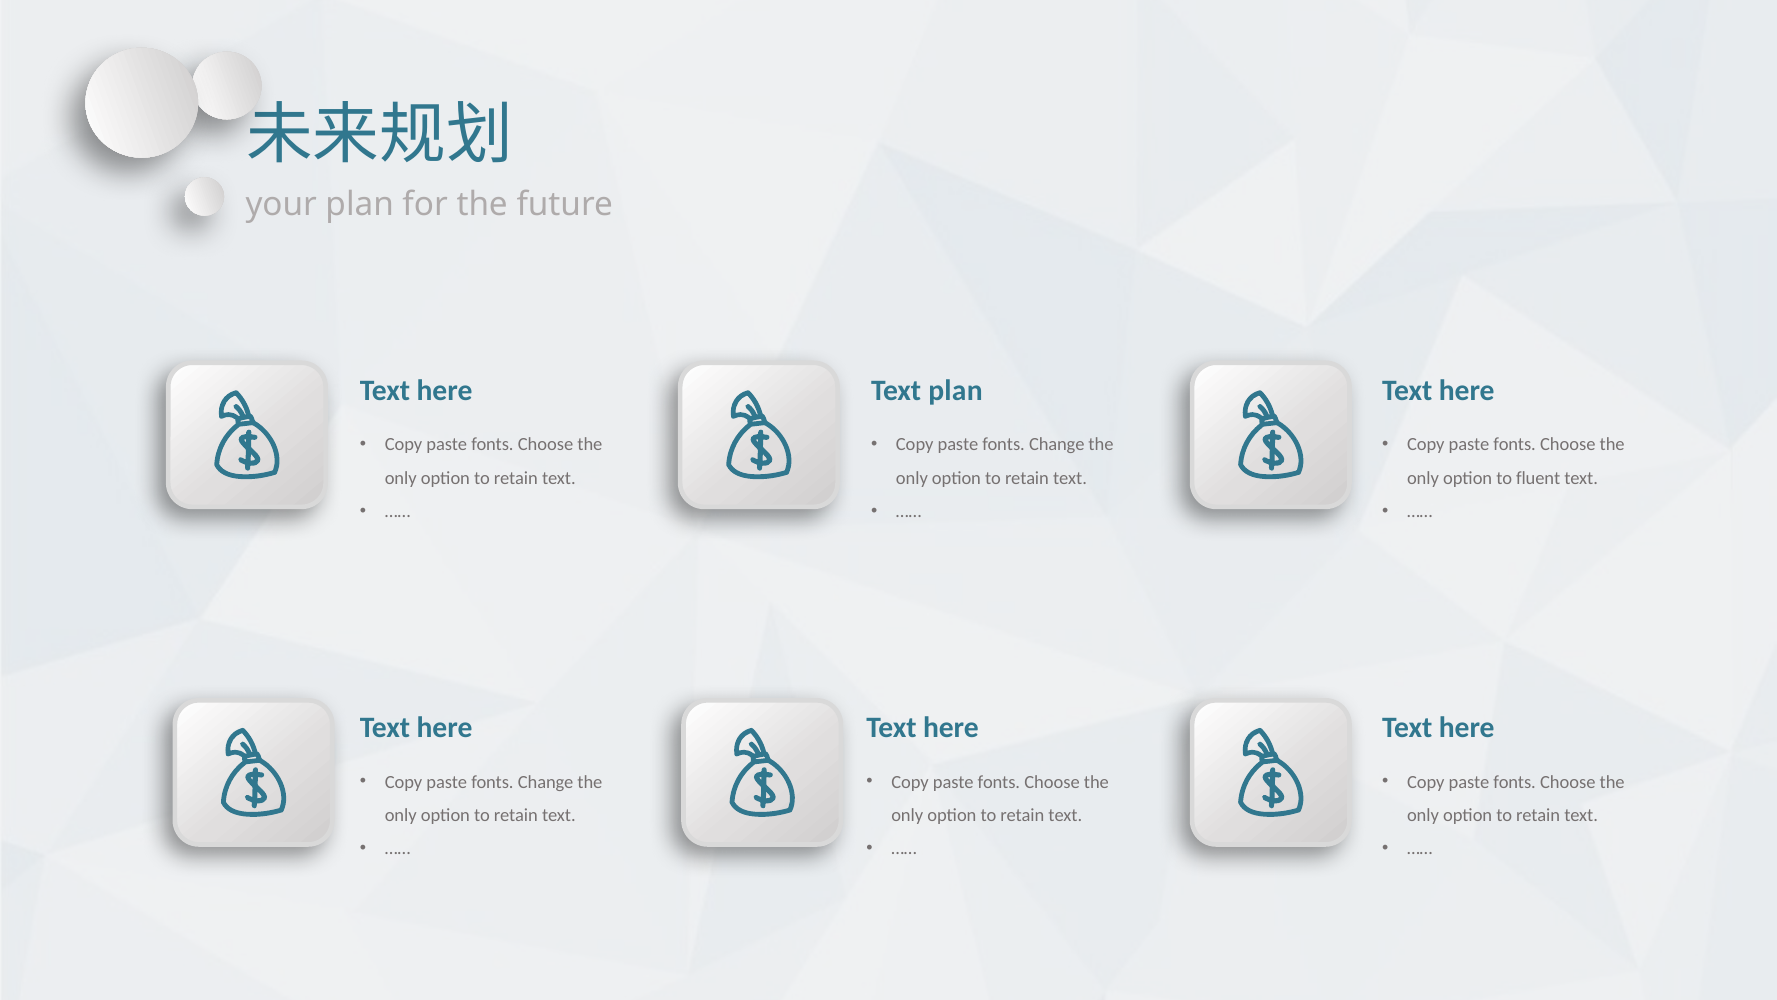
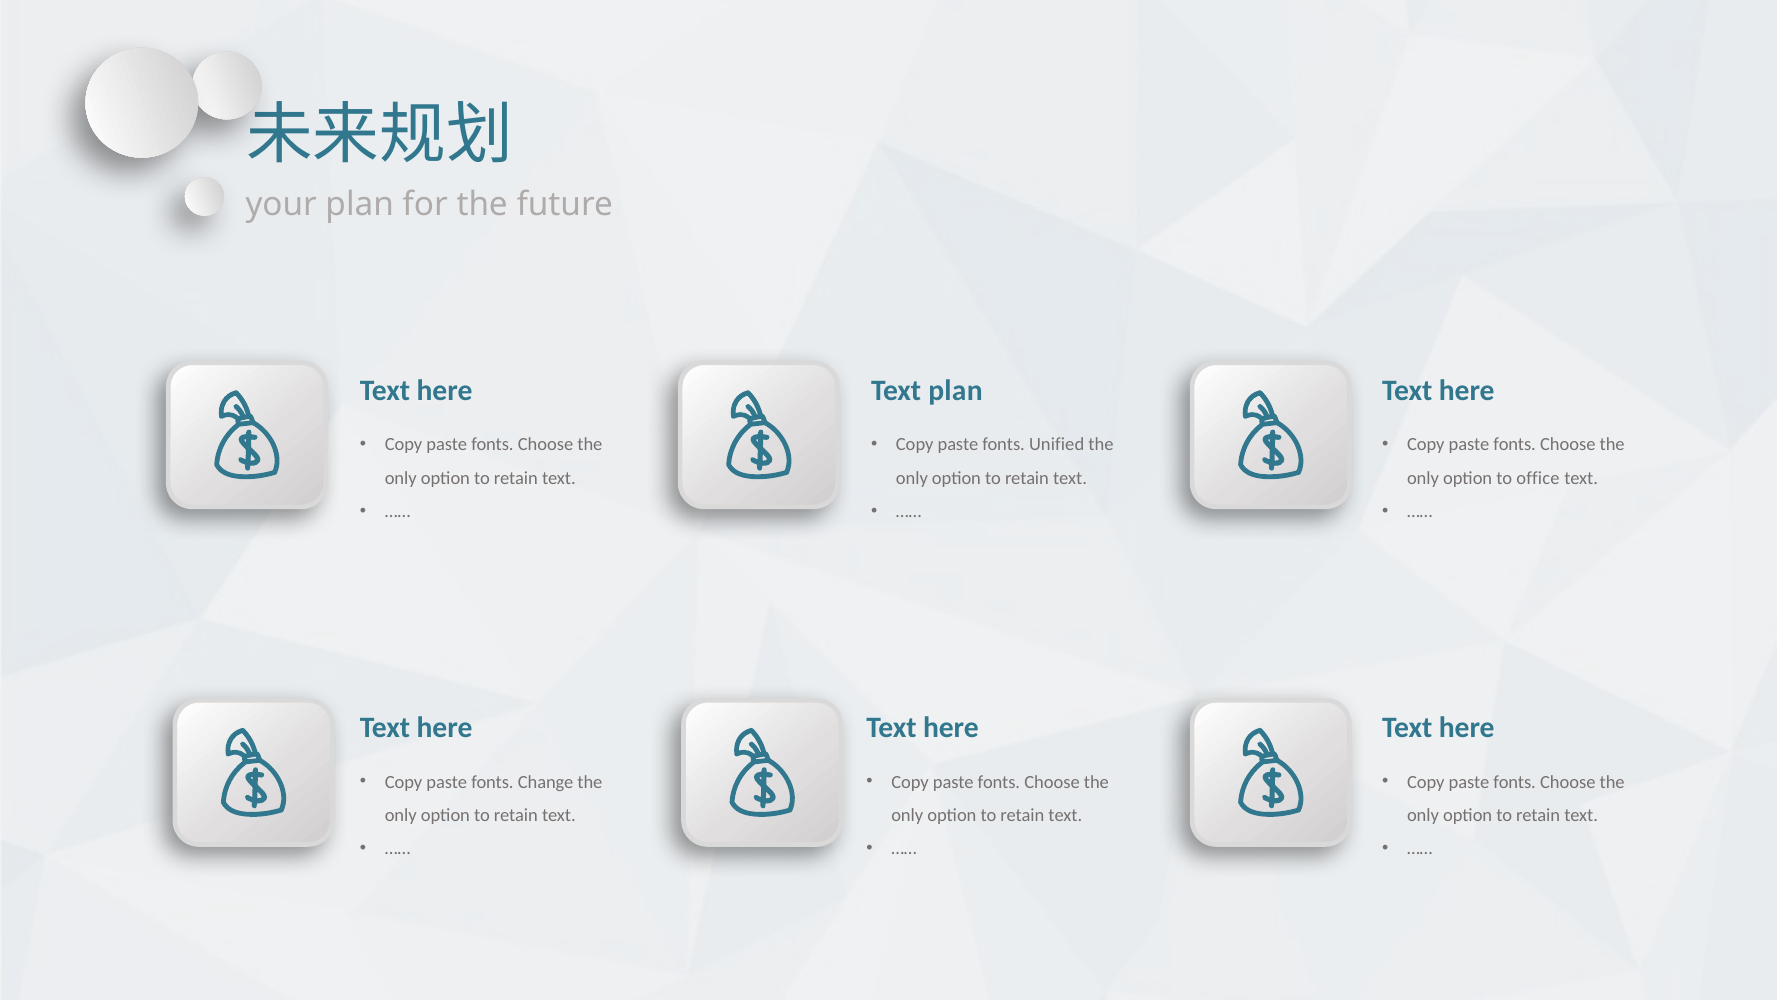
Change at (1057, 445): Change -> Unified
fluent: fluent -> office
